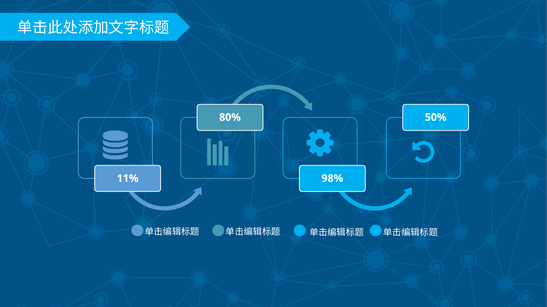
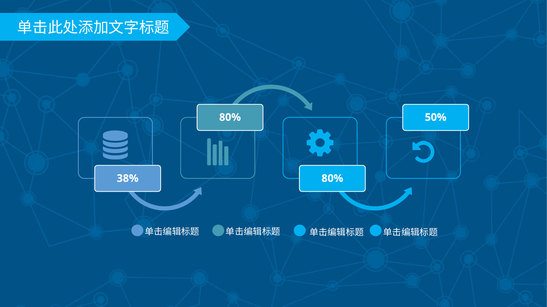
11%: 11% -> 38%
98% at (332, 179): 98% -> 80%
